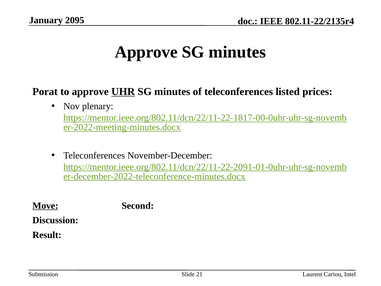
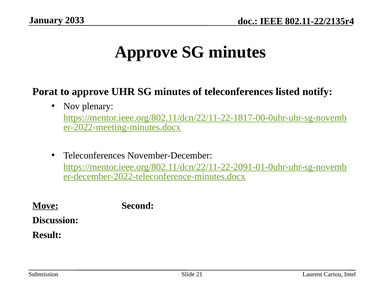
2095: 2095 -> 2033
UHR underline: present -> none
prices: prices -> notify
